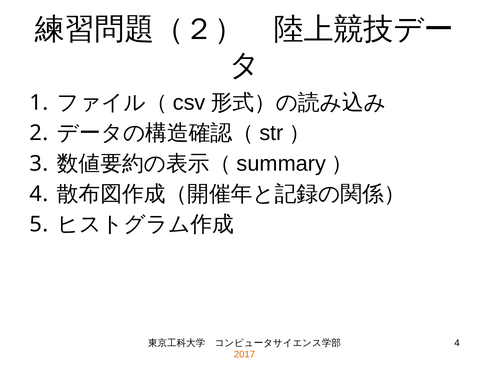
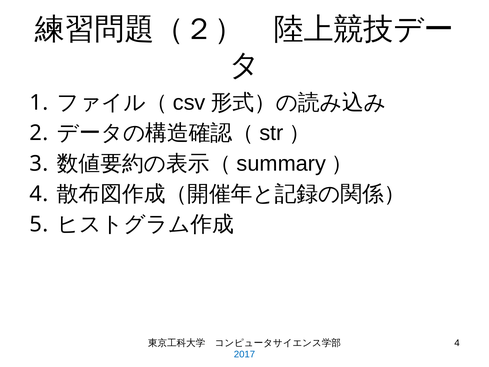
2017 colour: orange -> blue
